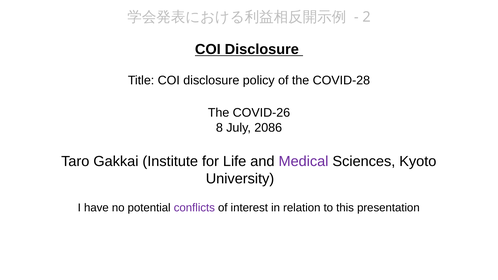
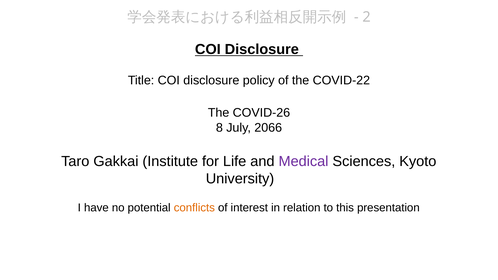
COVID-28: COVID-28 -> COVID-22
2086: 2086 -> 2066
conflicts colour: purple -> orange
